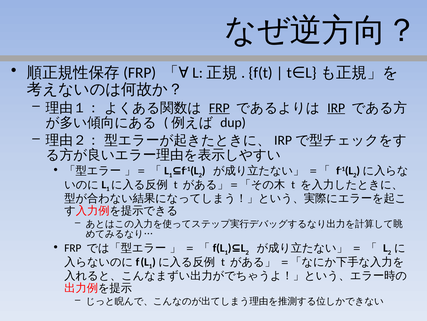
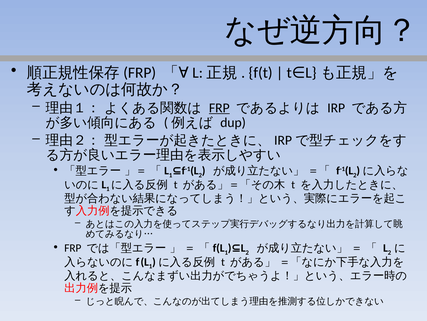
IRP underline: present -> none
